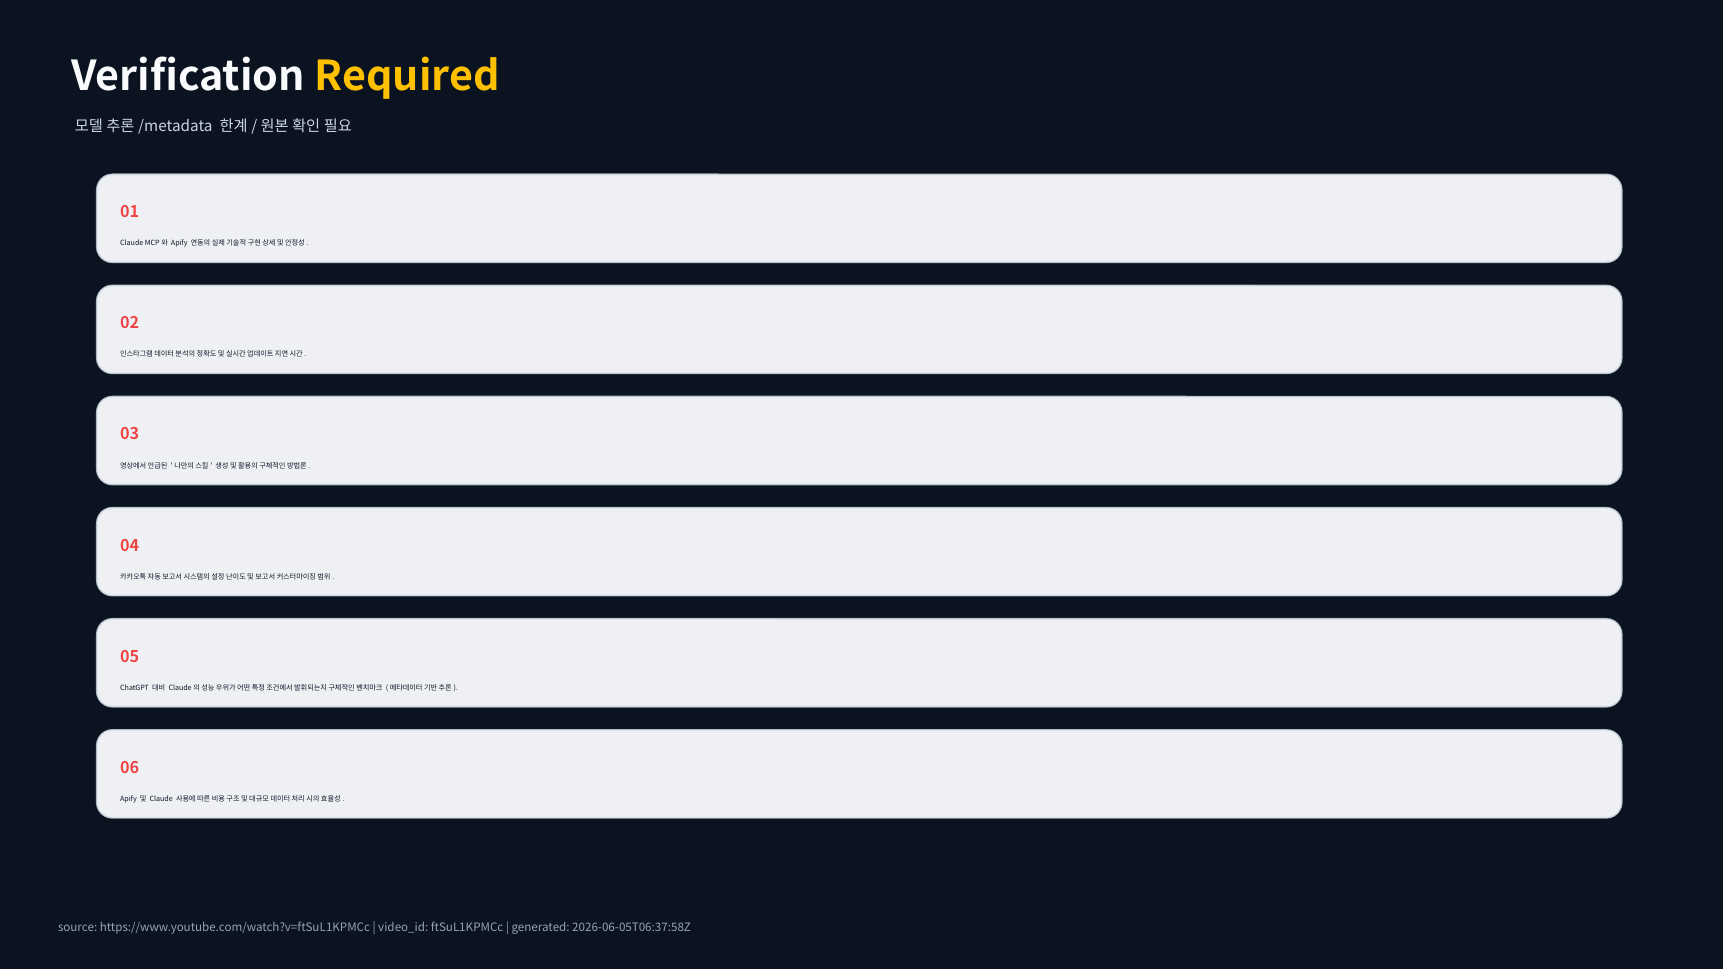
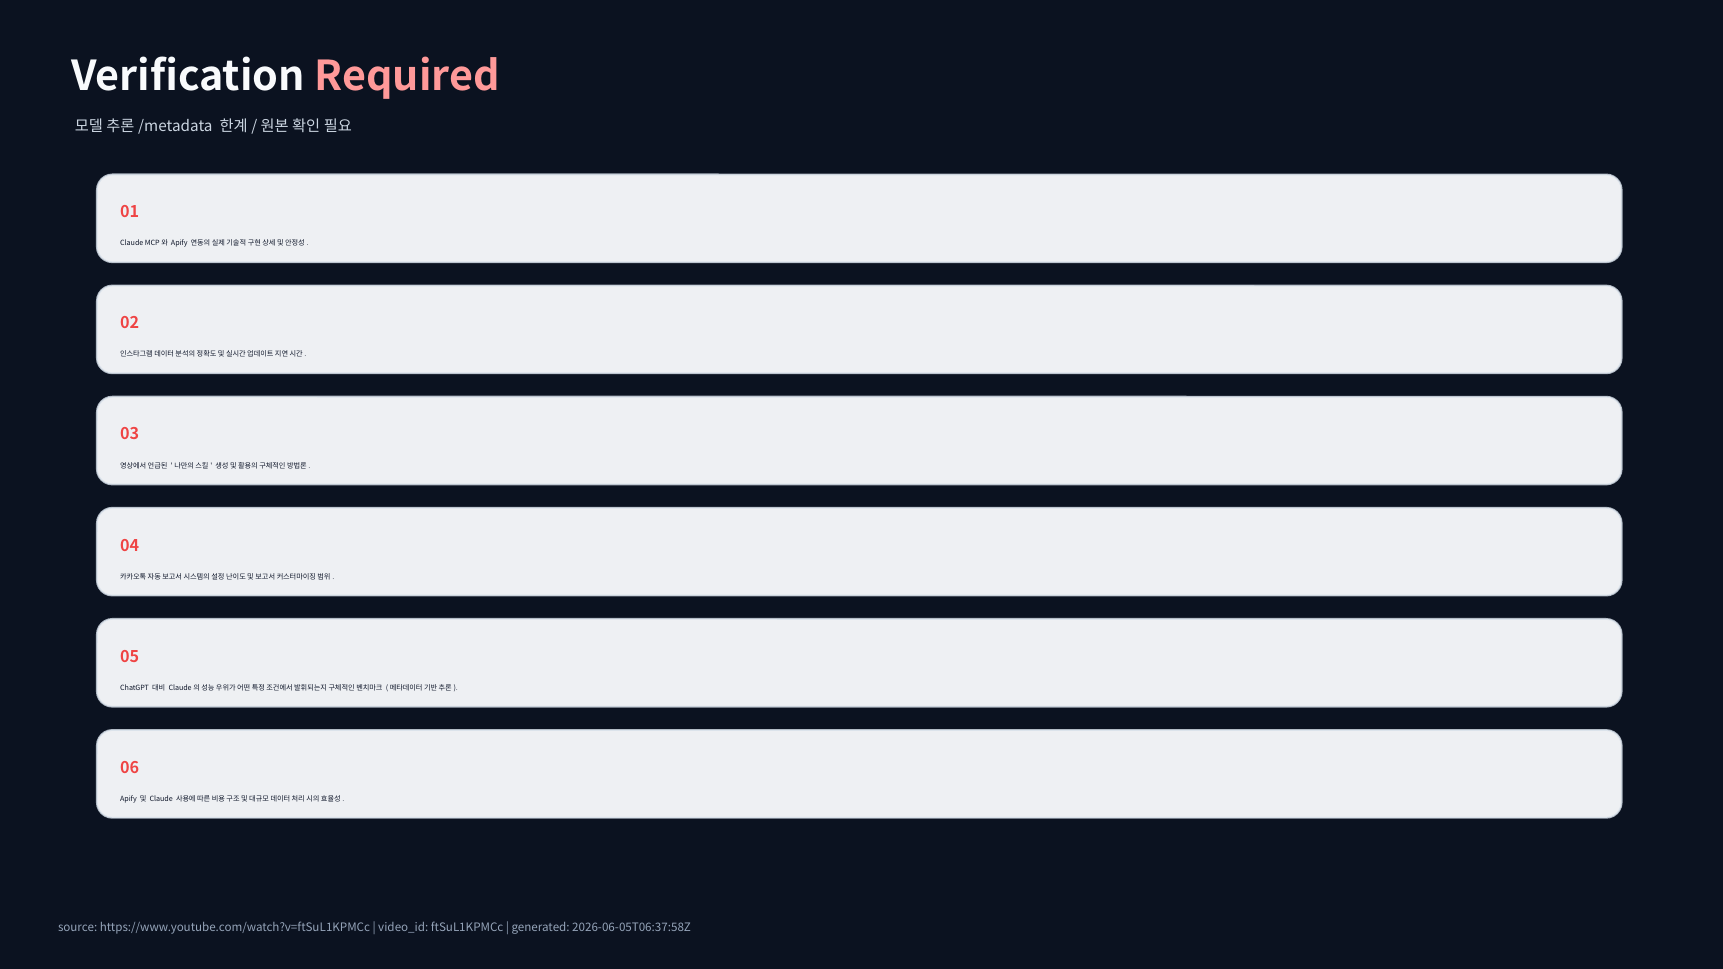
Required colour: yellow -> pink
